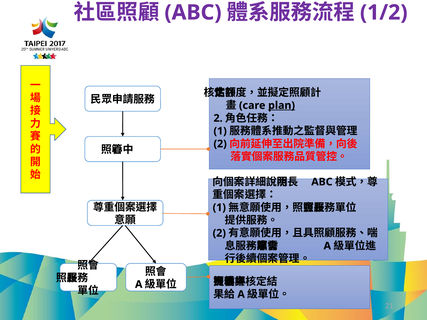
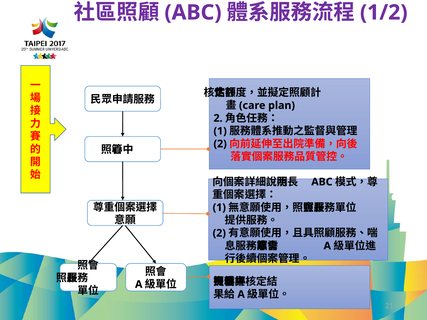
plan underline: present -> none
